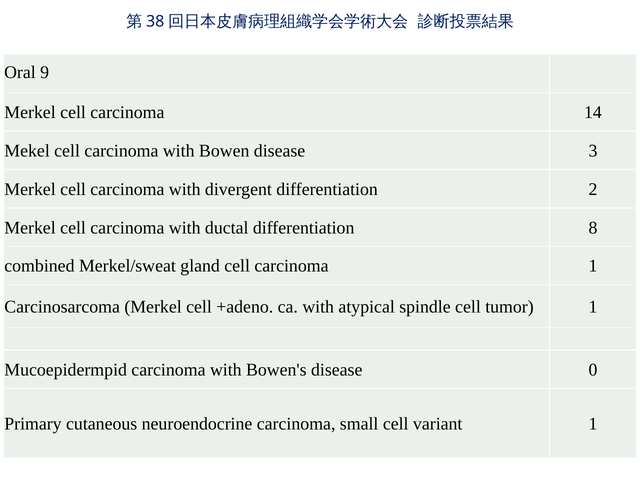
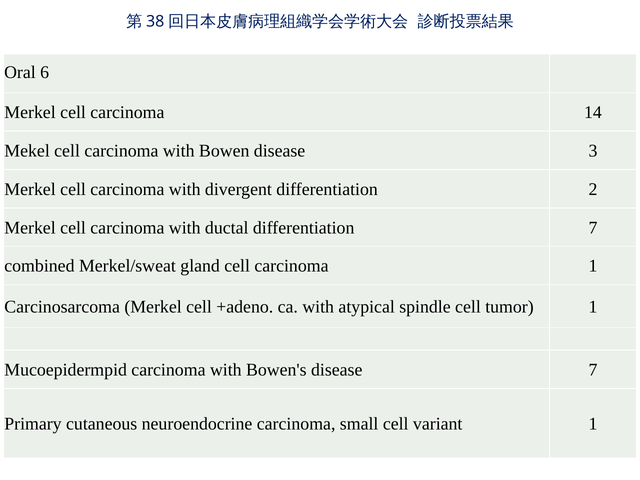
9: 9 -> 6
differentiation 8: 8 -> 7
disease 0: 0 -> 7
